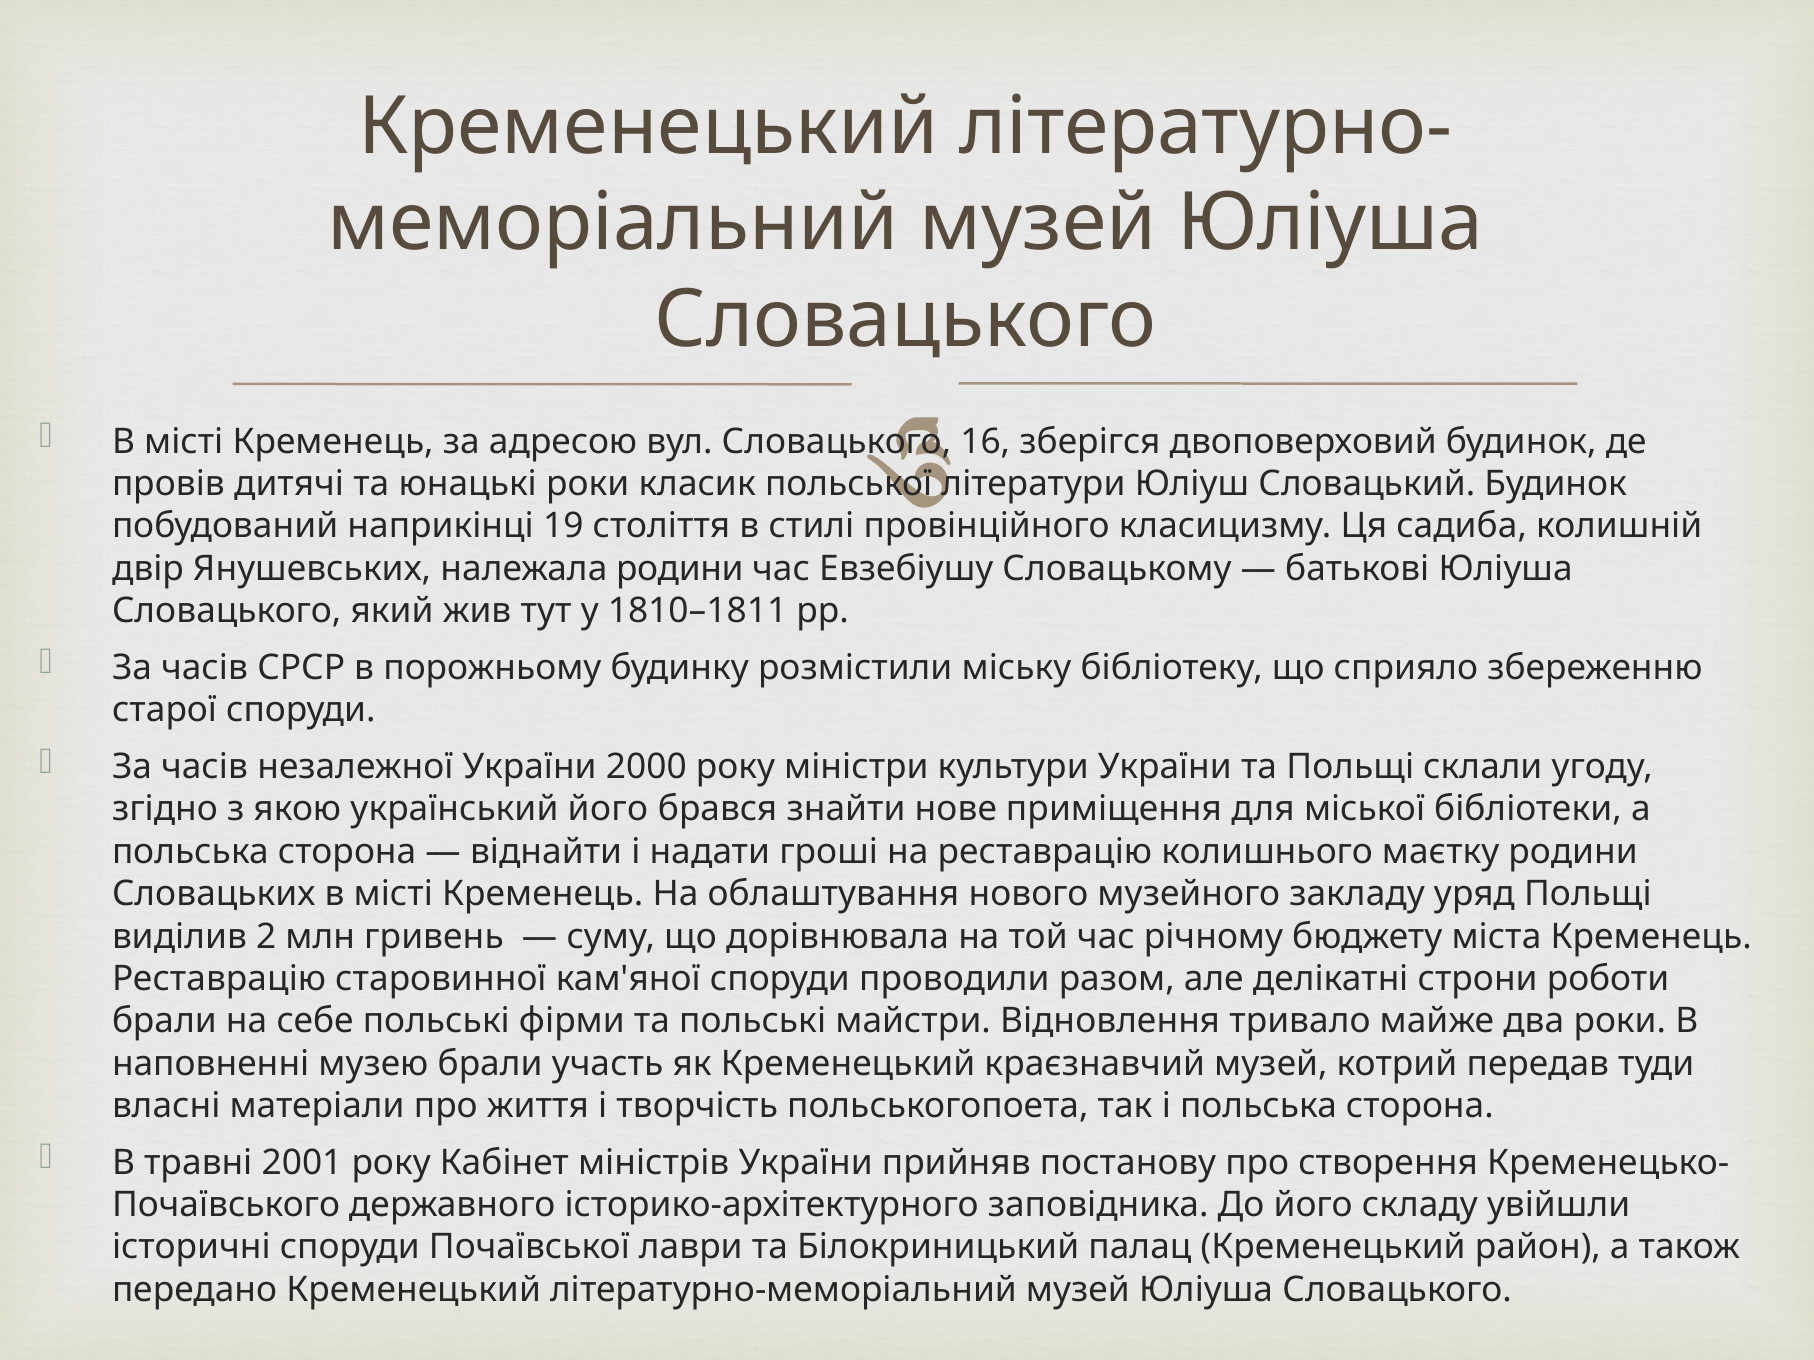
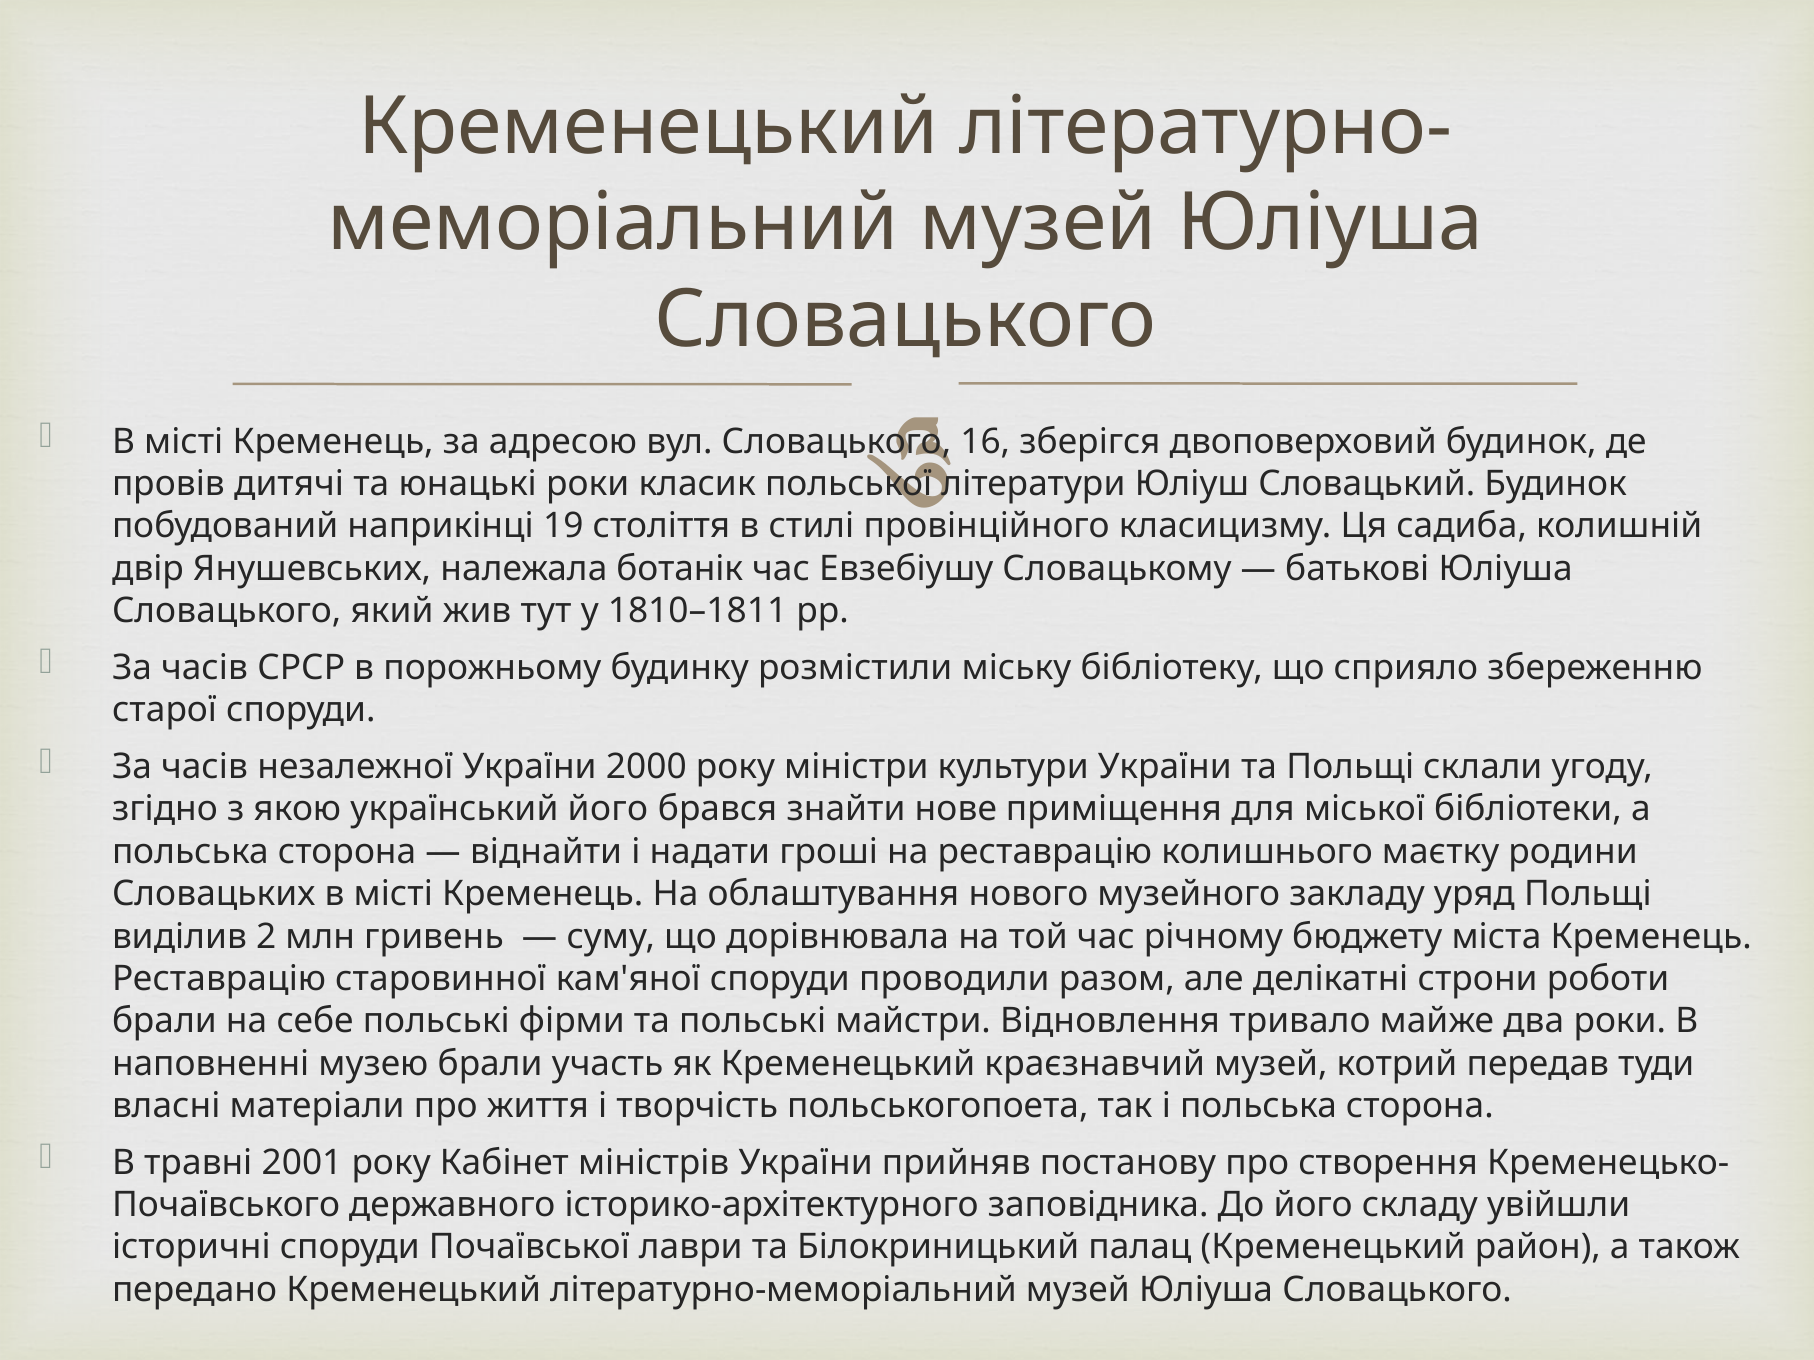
належала родини: родини -> ботанік
